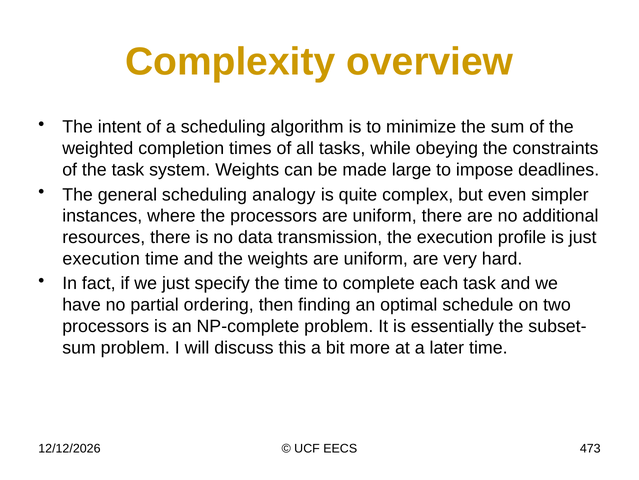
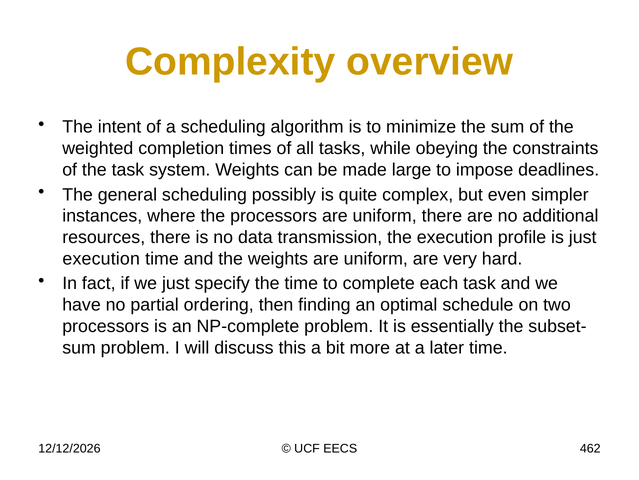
analogy: analogy -> possibly
473: 473 -> 462
